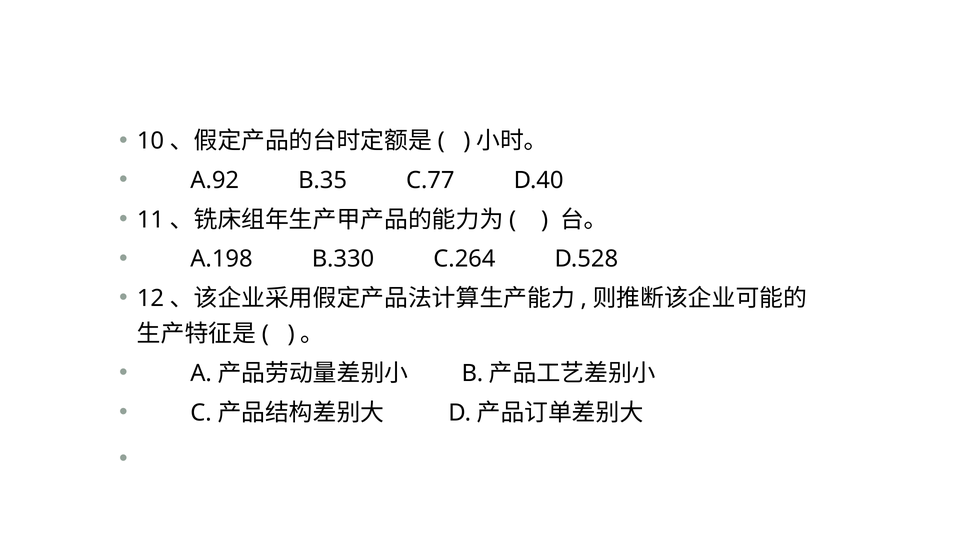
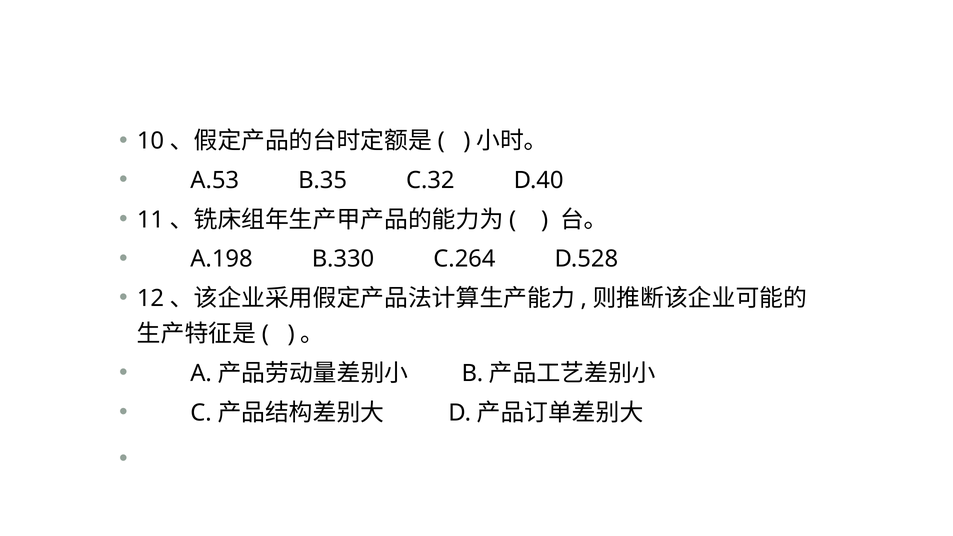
A.92: A.92 -> A.53
C.77: C.77 -> C.32
